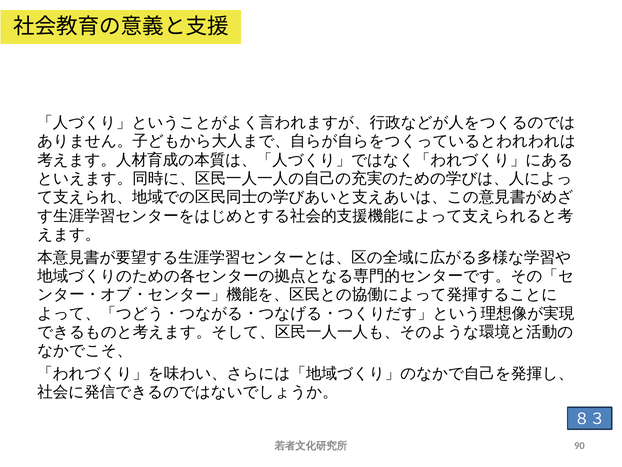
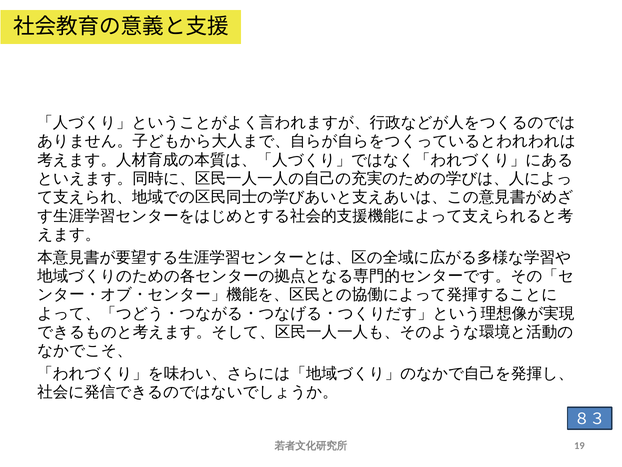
90: 90 -> 19
